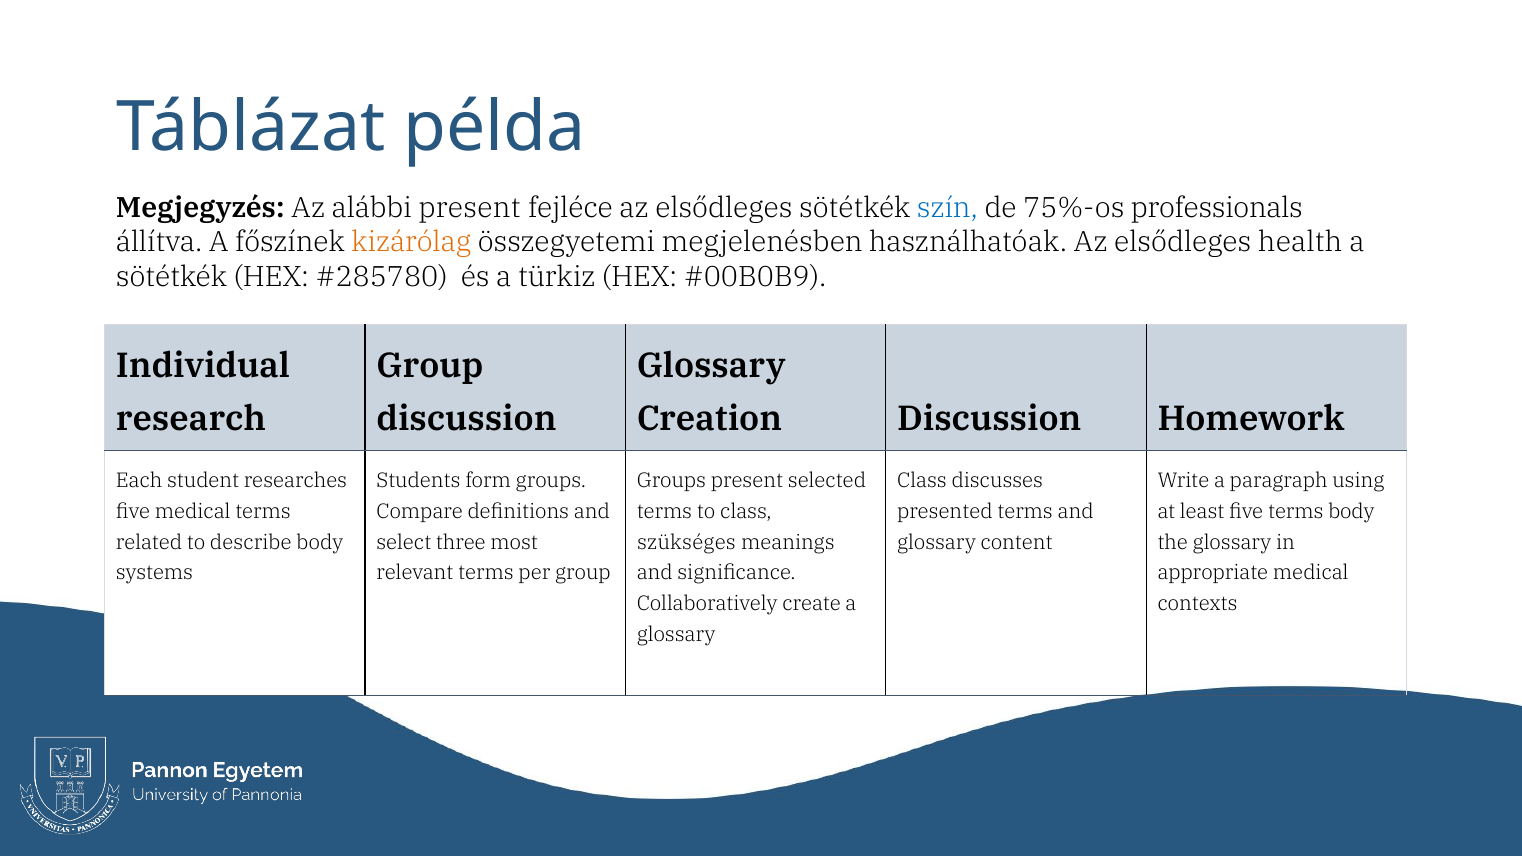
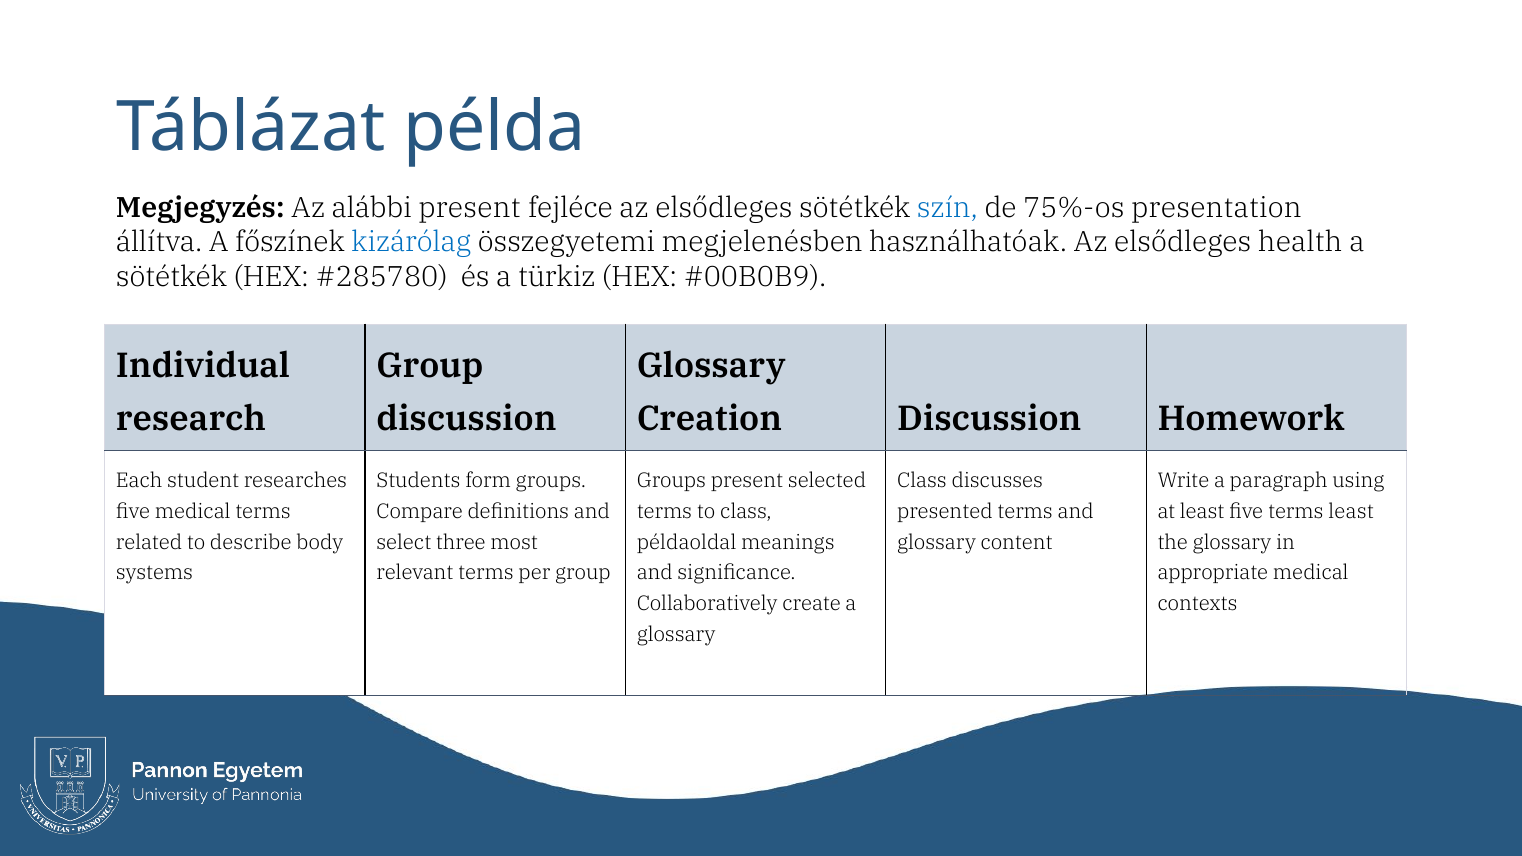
professionals: professionals -> presentation
kizárólag colour: orange -> blue
terms body: body -> least
szükséges: szükséges -> példaoldal
